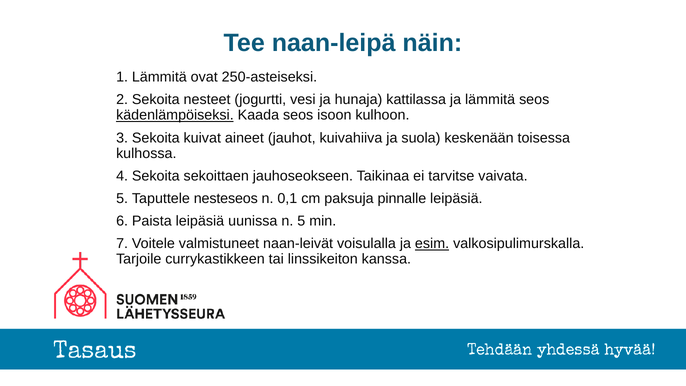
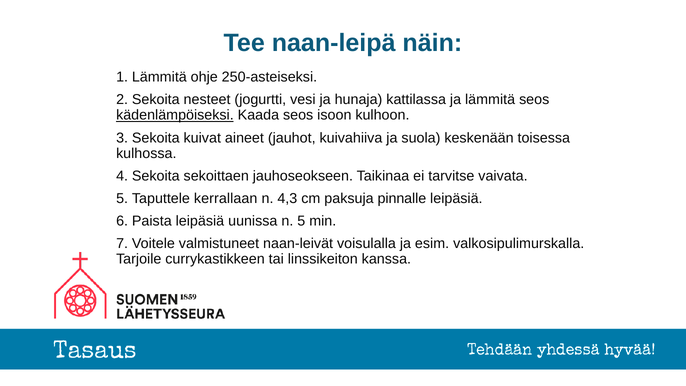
ovat: ovat -> ohje
nesteseos: nesteseos -> kerrallaan
0,1: 0,1 -> 4,3
esim underline: present -> none
